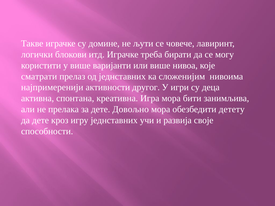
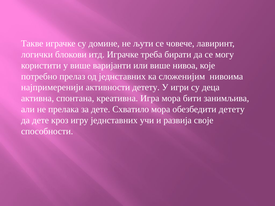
сматрати: сматрати -> потребно
активности другог: другог -> детету
Довољно: Довољно -> Схватило
